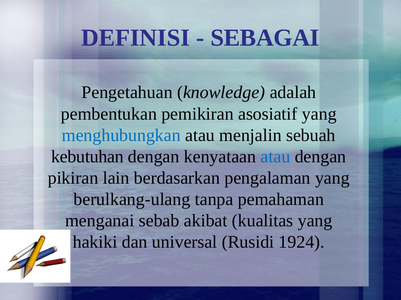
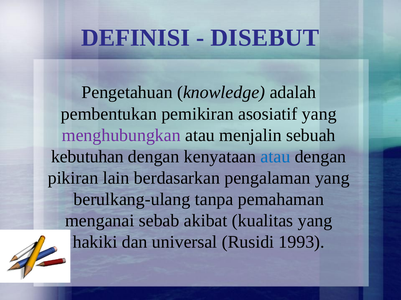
SEBAGAI: SEBAGAI -> DISEBUT
menghubungkan colour: blue -> purple
1924: 1924 -> 1993
